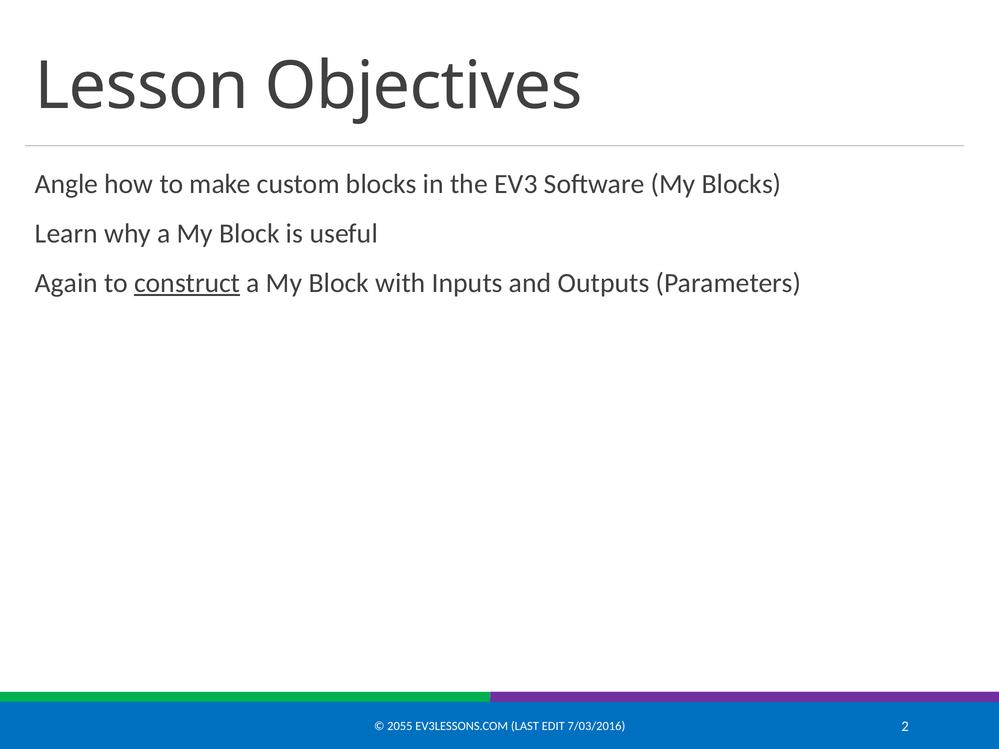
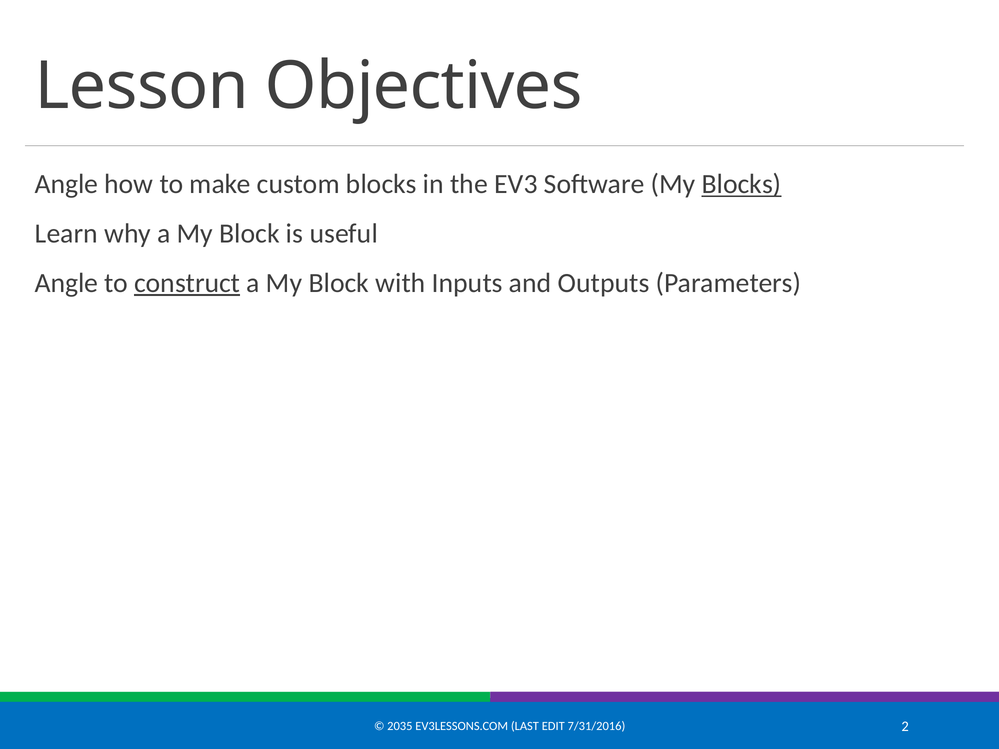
Blocks at (742, 184) underline: none -> present
Again at (66, 283): Again -> Angle
2055: 2055 -> 2035
7/03/2016: 7/03/2016 -> 7/31/2016
